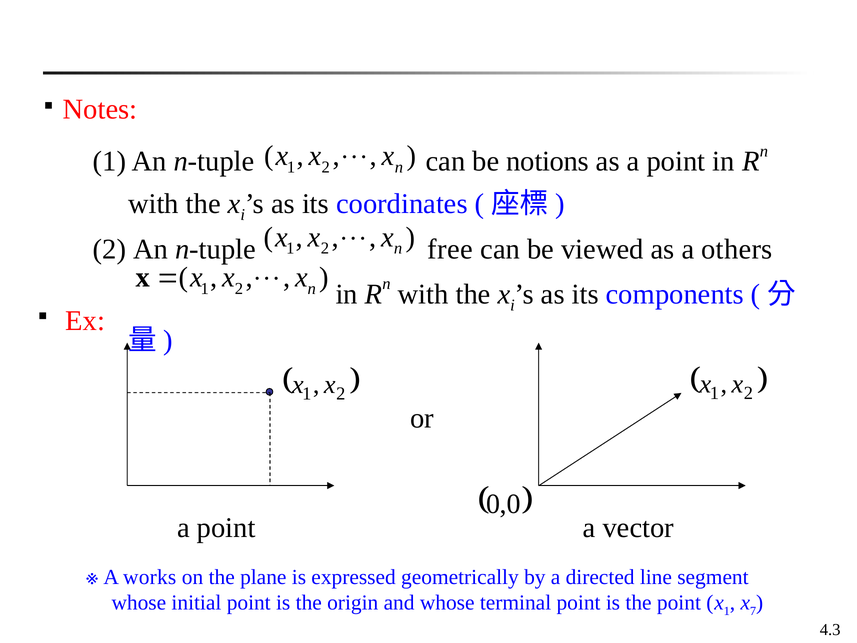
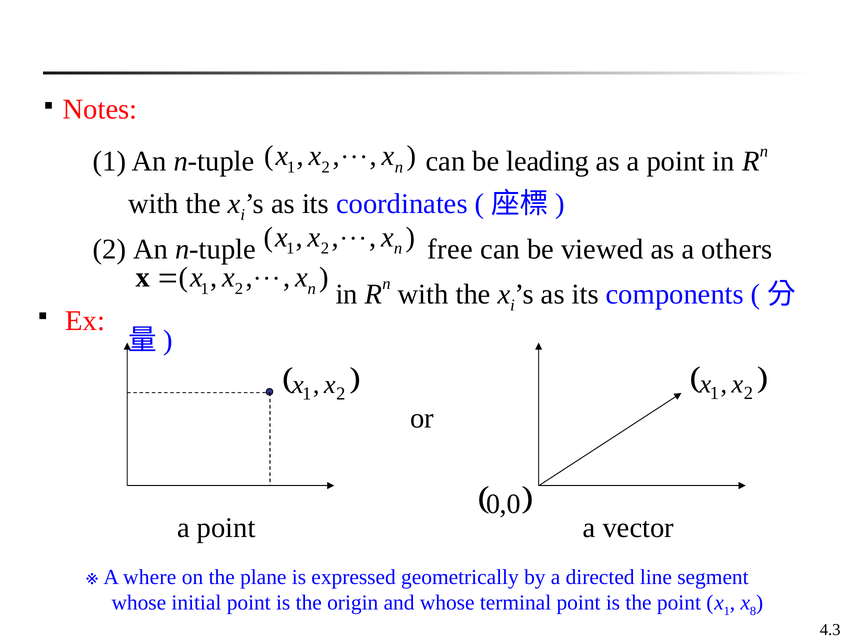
notions: notions -> leading
works: works -> where
7: 7 -> 8
